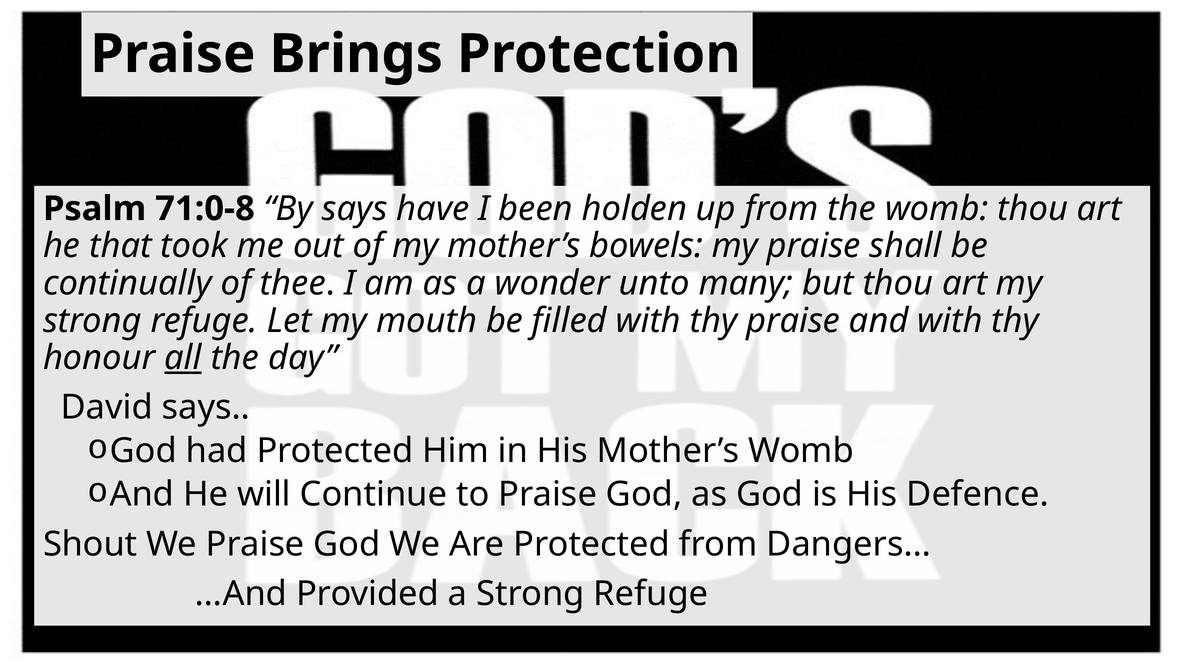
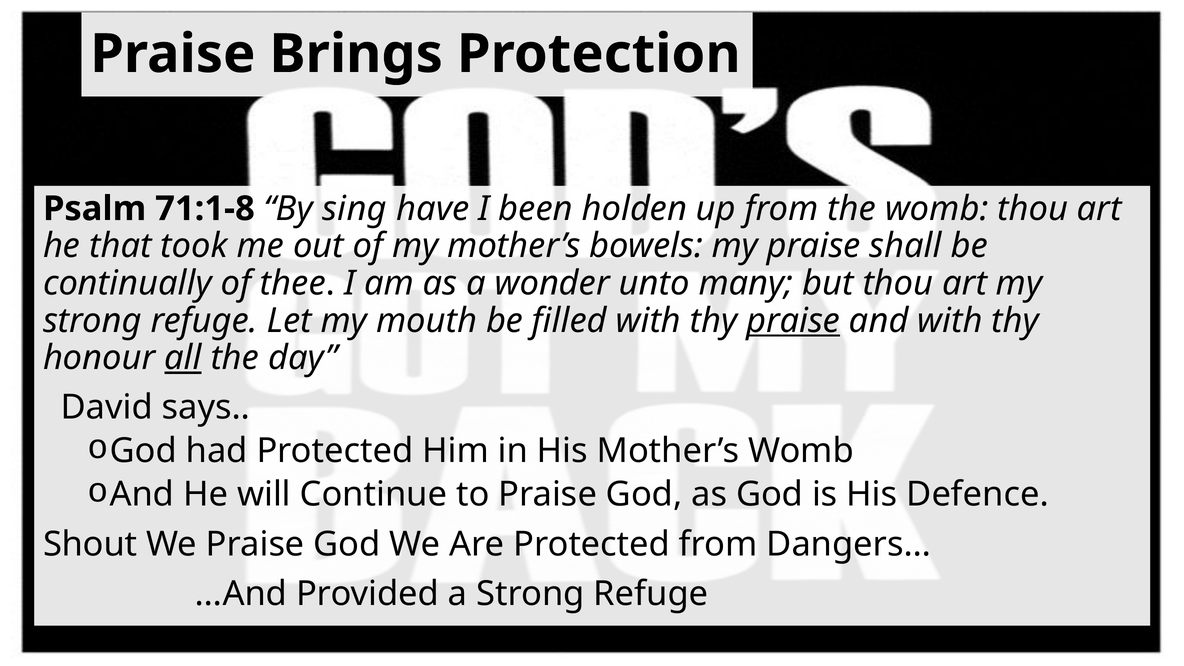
71:0-8: 71:0-8 -> 71:1-8
By says: says -> sing
praise at (793, 321) underline: none -> present
